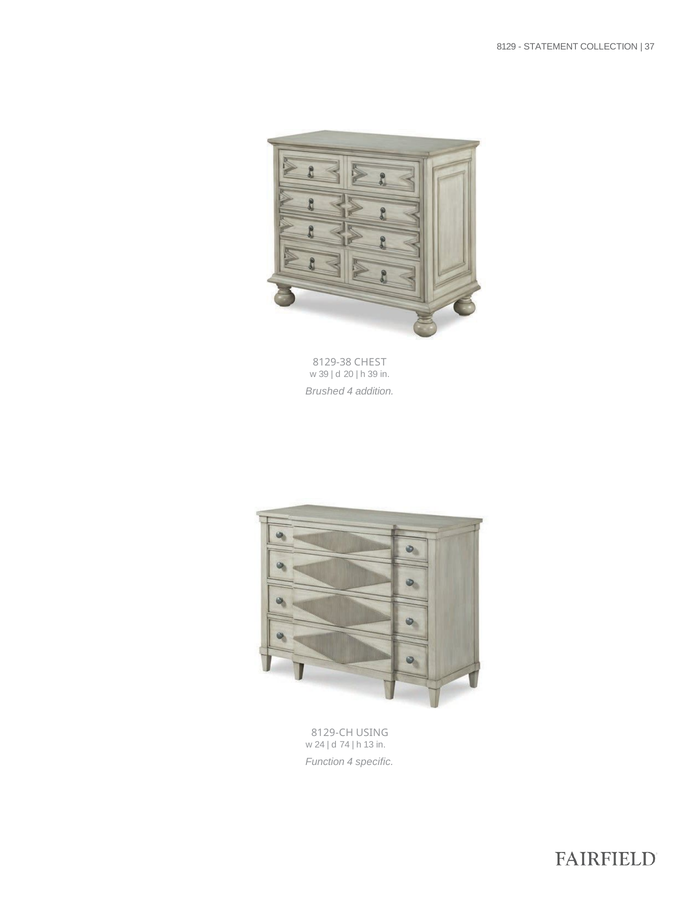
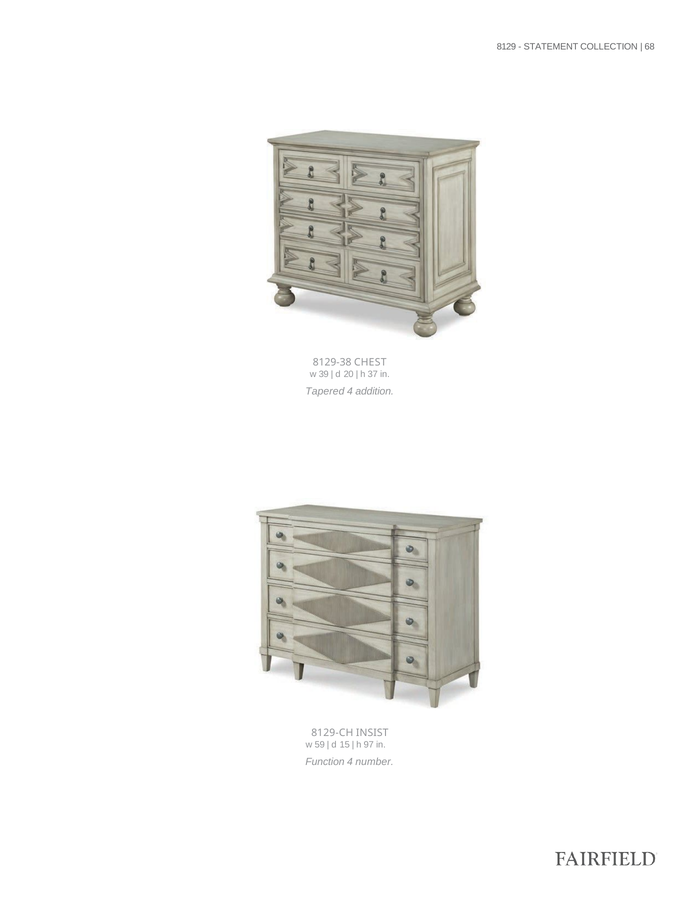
37: 37 -> 68
h 39: 39 -> 37
Brushed: Brushed -> Tapered
USING: USING -> INSIST
24: 24 -> 59
74: 74 -> 15
13: 13 -> 97
specific: specific -> number
